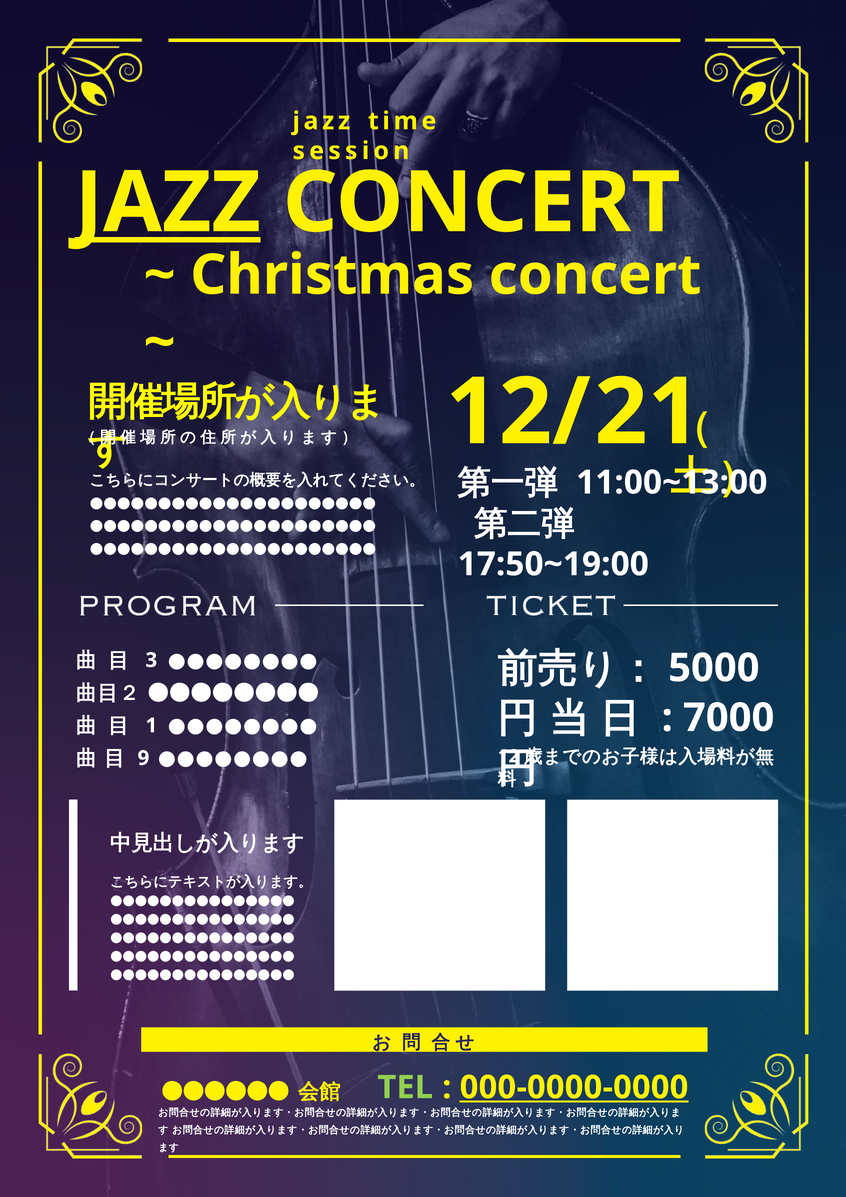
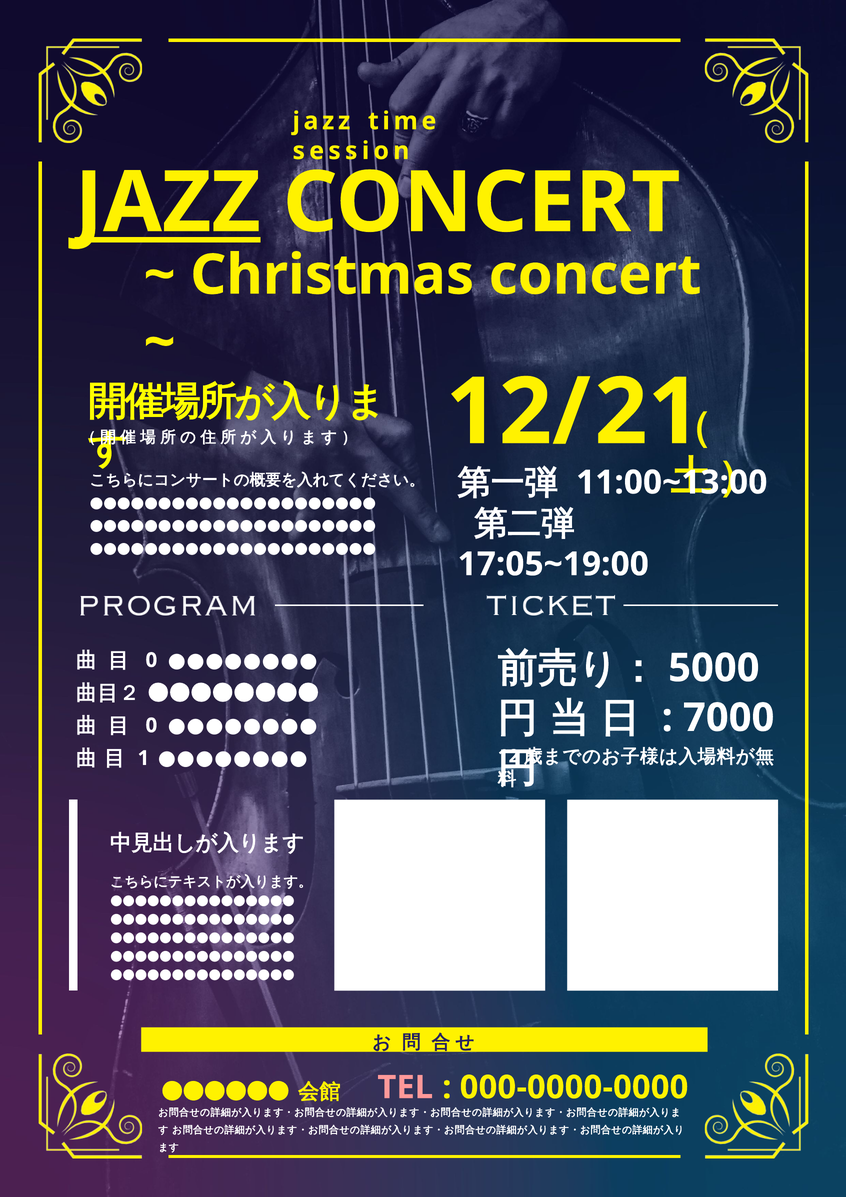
17:50~19:00: 17:50~19:00 -> 17:05~19:00
3 at (151, 660): 3 -> 0
1 at (151, 726): 1 -> 0
9: 9 -> 1
TEL colour: light green -> pink
000-0000-0000 underline: present -> none
